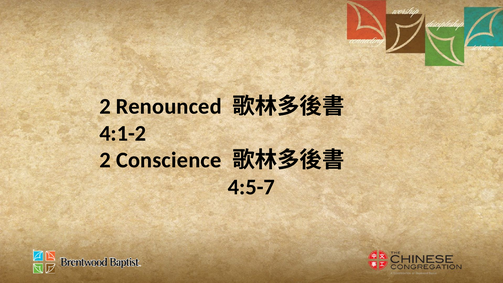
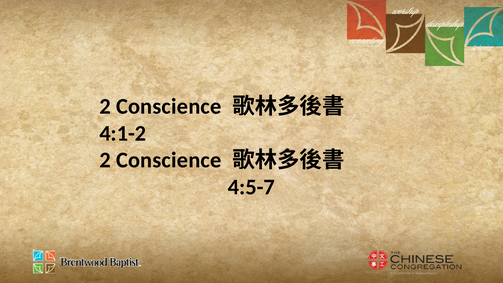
Renounced at (169, 107): Renounced -> Conscience
